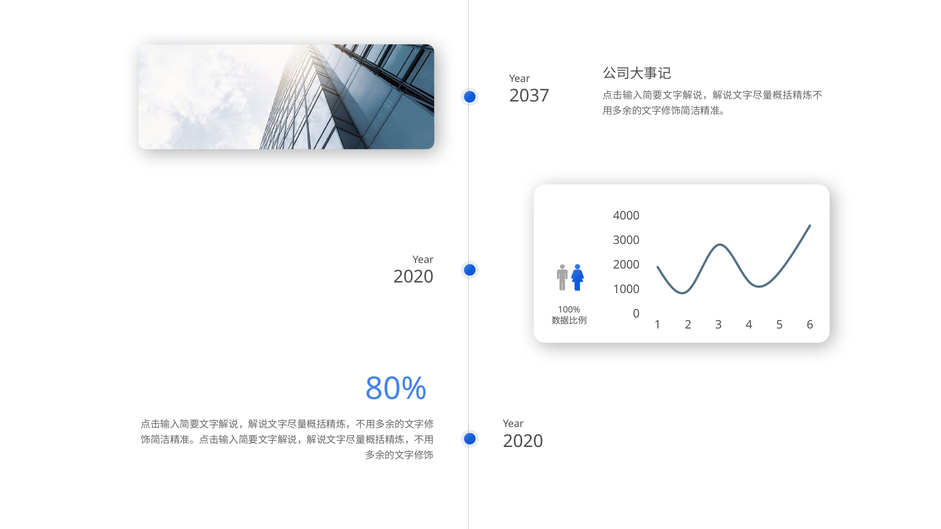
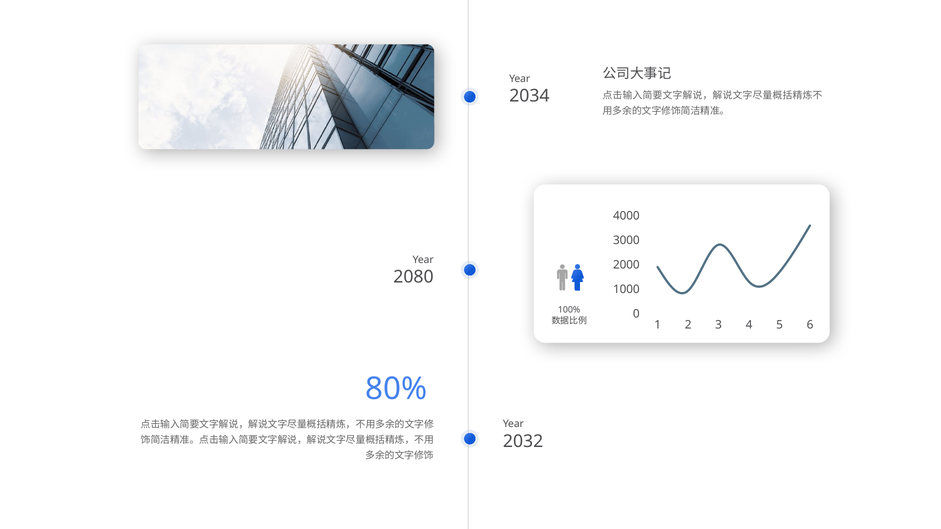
2037: 2037 -> 2034
2020 at (414, 277): 2020 -> 2080
2020 at (523, 442): 2020 -> 2032
